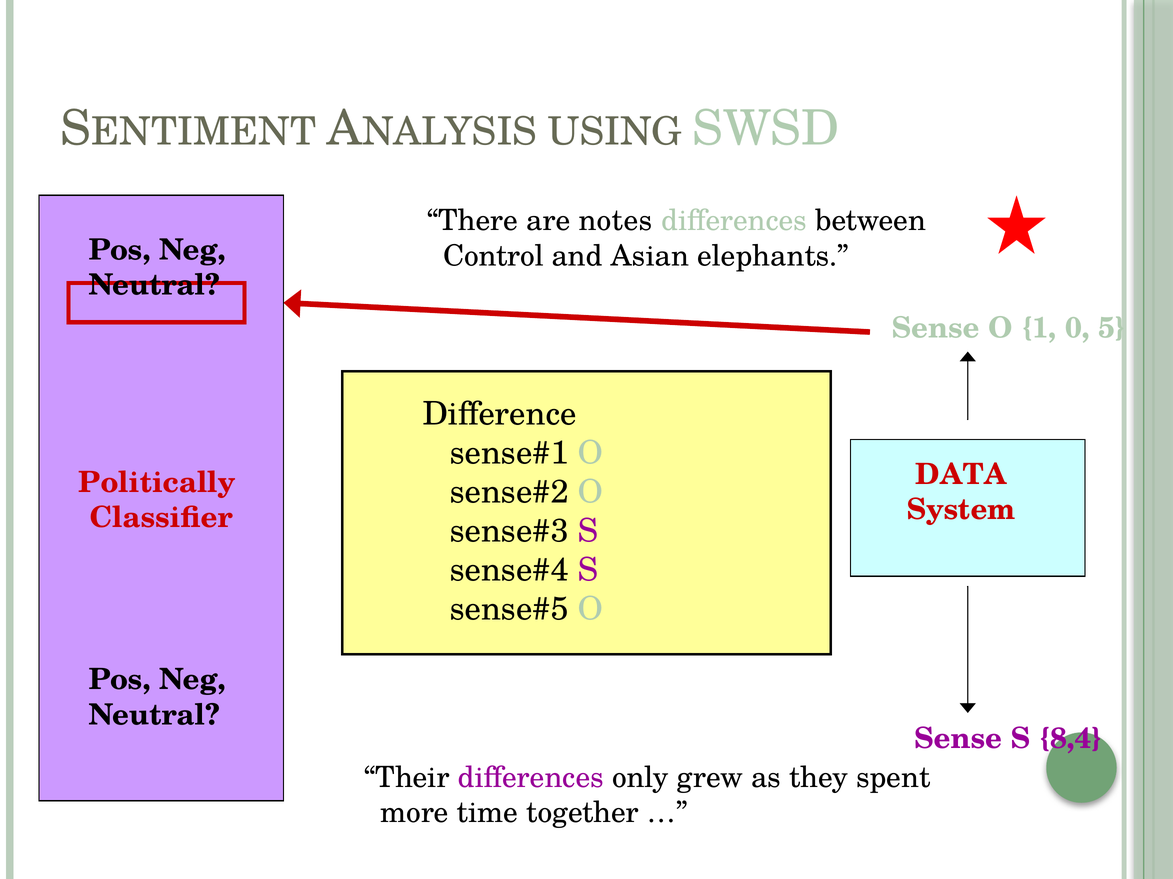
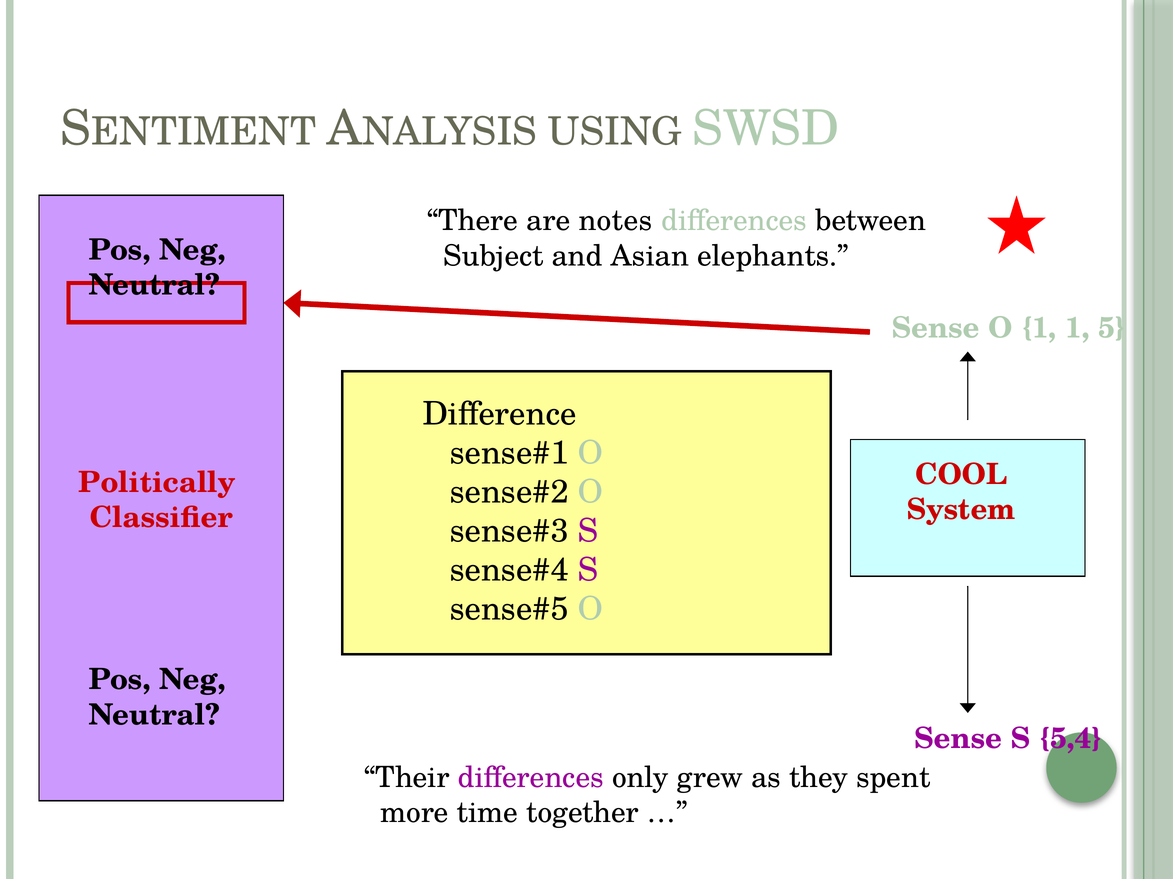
Control: Control -> Subject
1 0: 0 -> 1
DATA: DATA -> COOL
8,4: 8,4 -> 5,4
